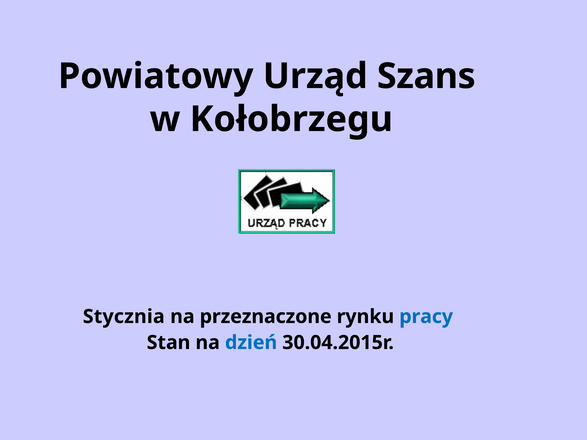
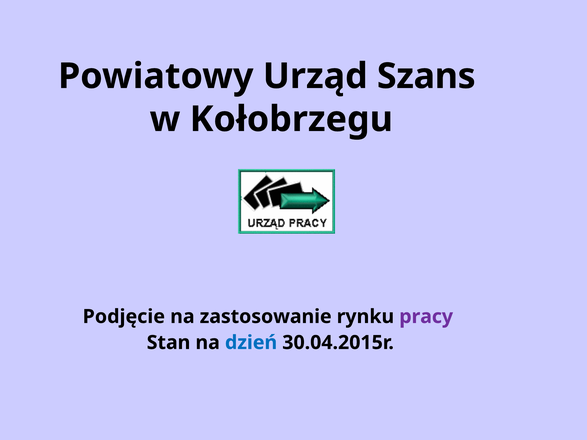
Stycznia: Stycznia -> Podjęcie
przeznaczone: przeznaczone -> zastosowanie
pracy colour: blue -> purple
